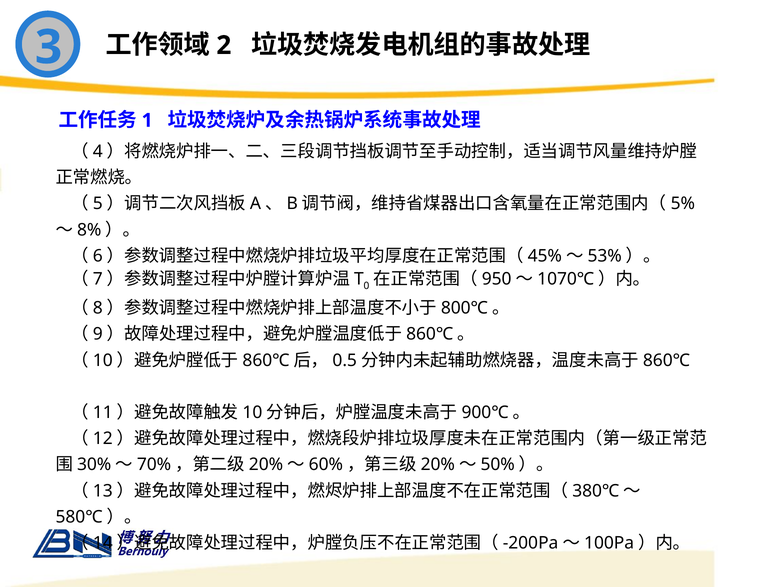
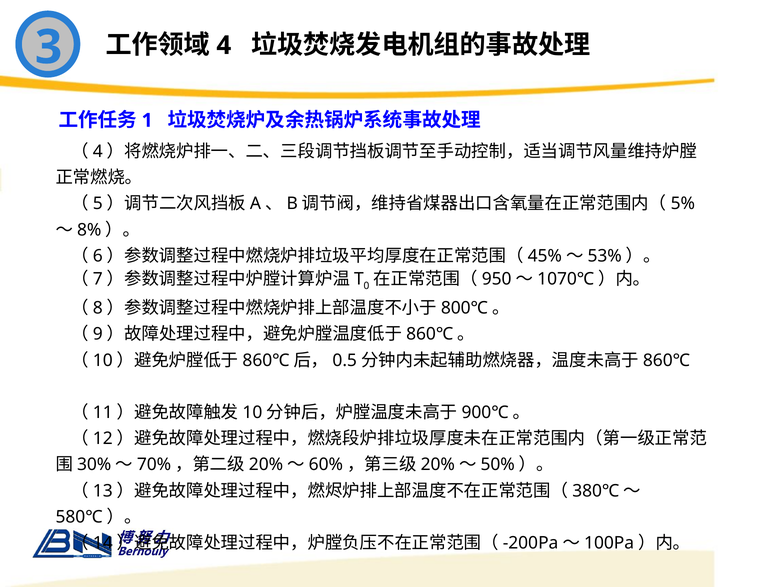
2: 2 -> 4
